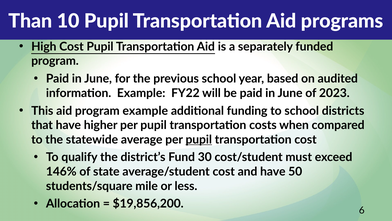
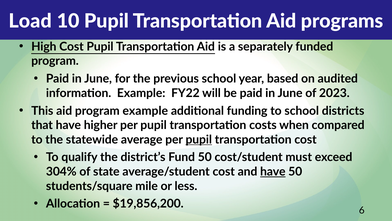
Than: Than -> Load
Fund 30: 30 -> 50
146%: 146% -> 304%
have at (273, 171) underline: none -> present
